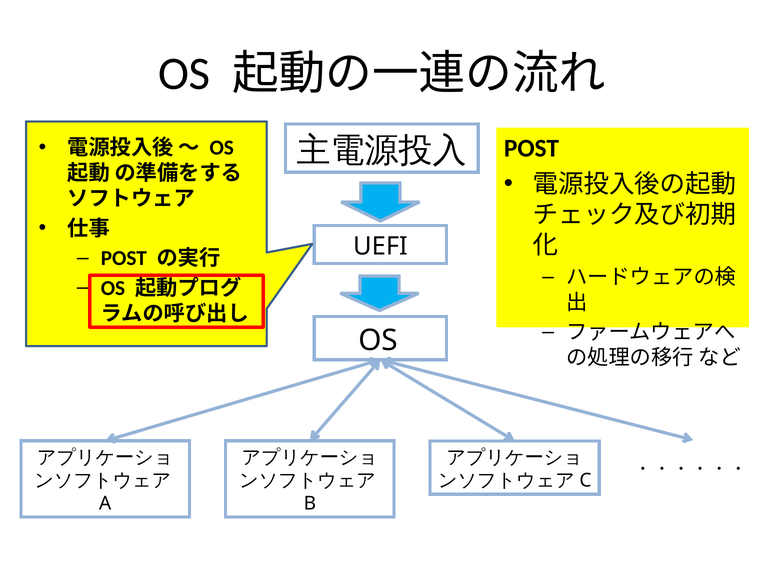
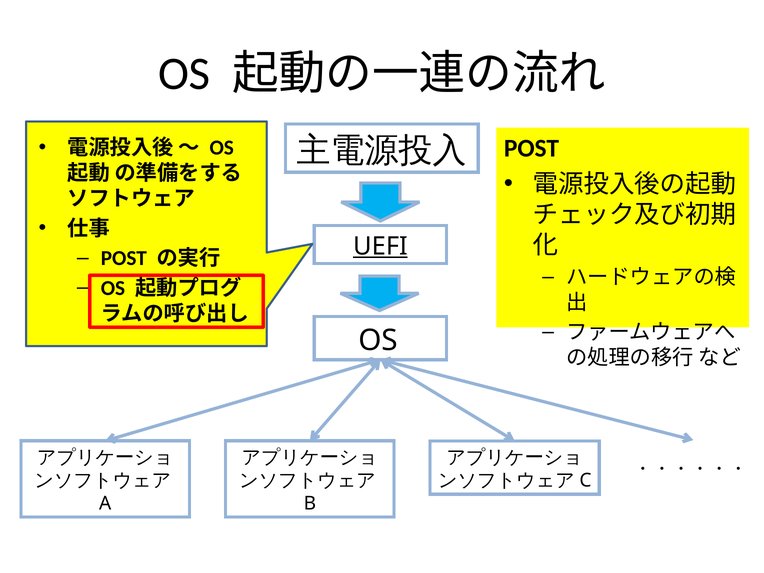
UEFI underline: none -> present
